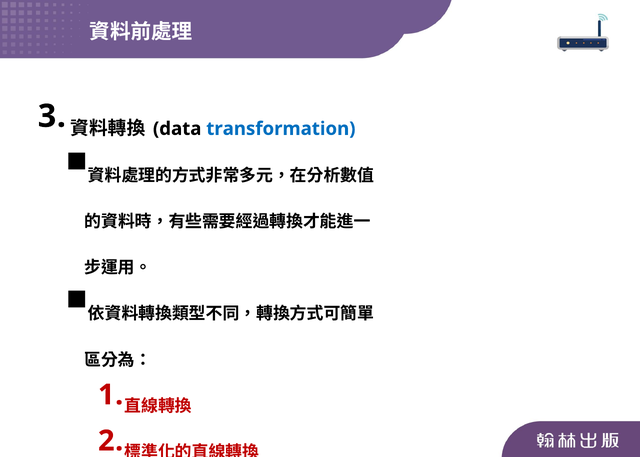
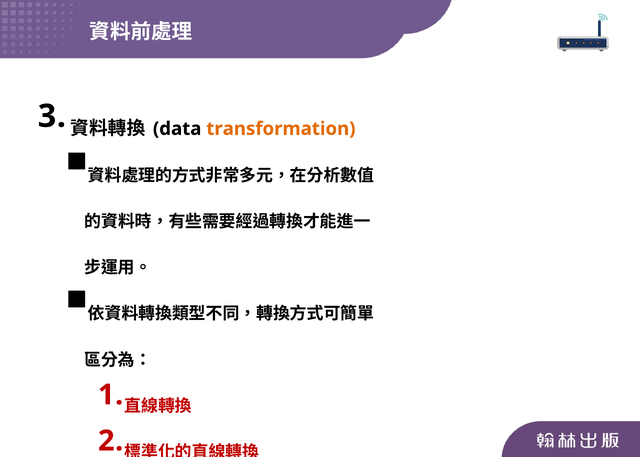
transformation colour: blue -> orange
